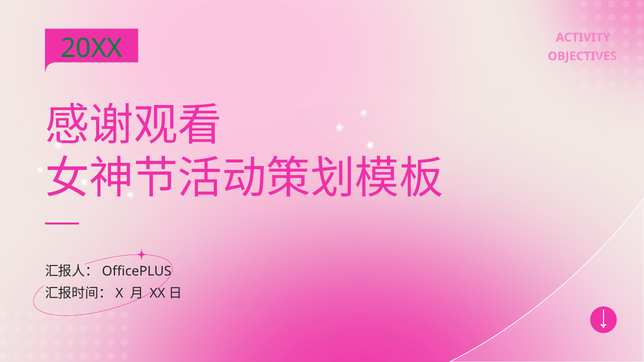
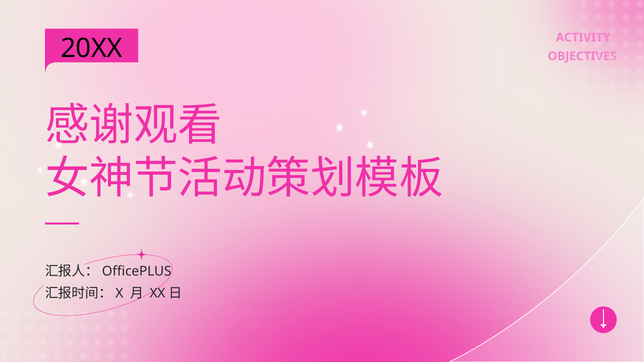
20XX colour: green -> black
